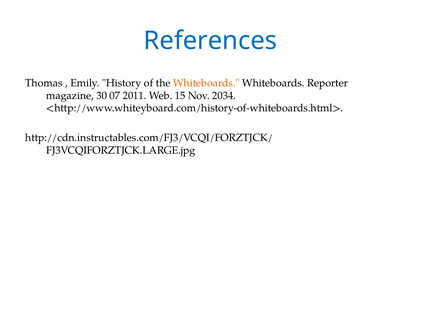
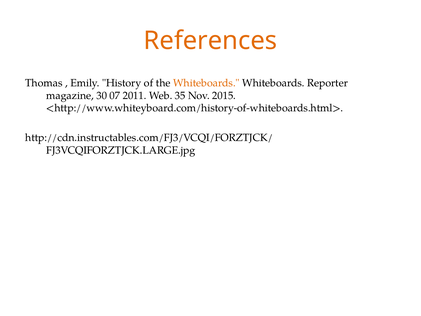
References colour: blue -> orange
15: 15 -> 35
2034: 2034 -> 2015
